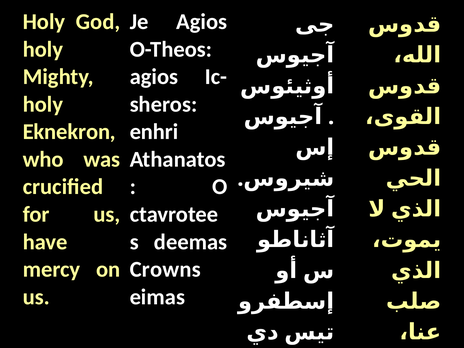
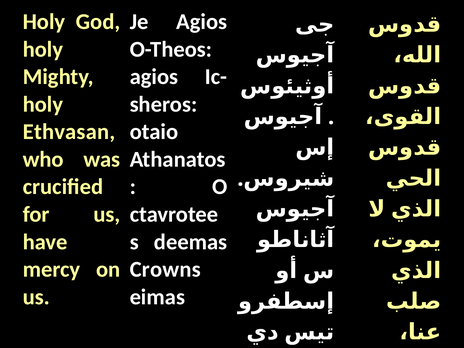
Eknekron: Eknekron -> Ethvasan
enhri: enhri -> otaio
